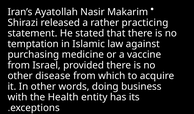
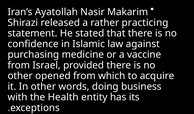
temptation: temptation -> confidence
disease: disease -> opened
